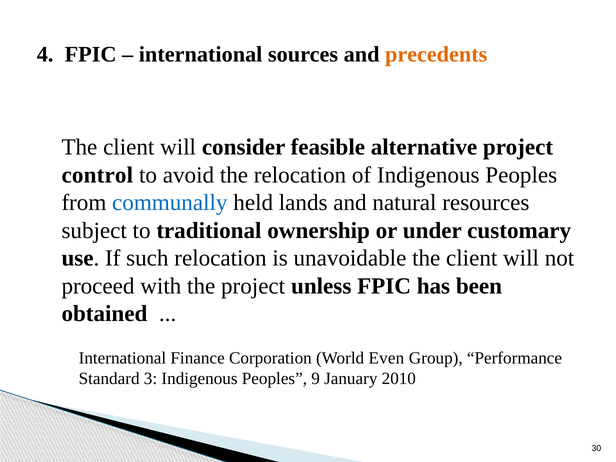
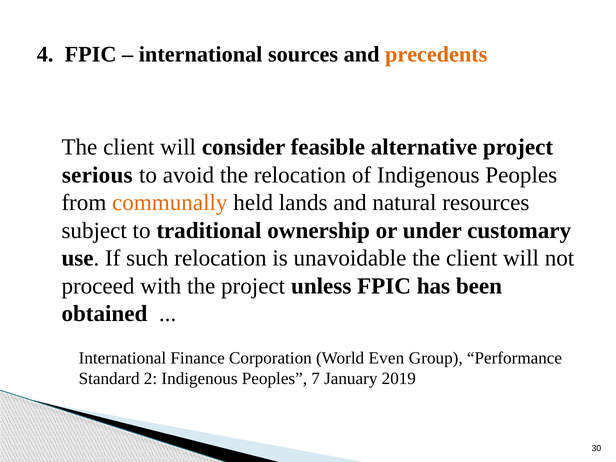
control: control -> serious
communally colour: blue -> orange
3: 3 -> 2
9: 9 -> 7
2010: 2010 -> 2019
